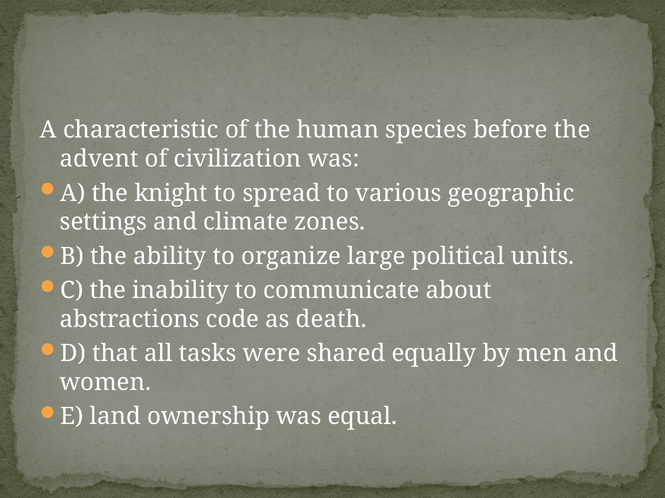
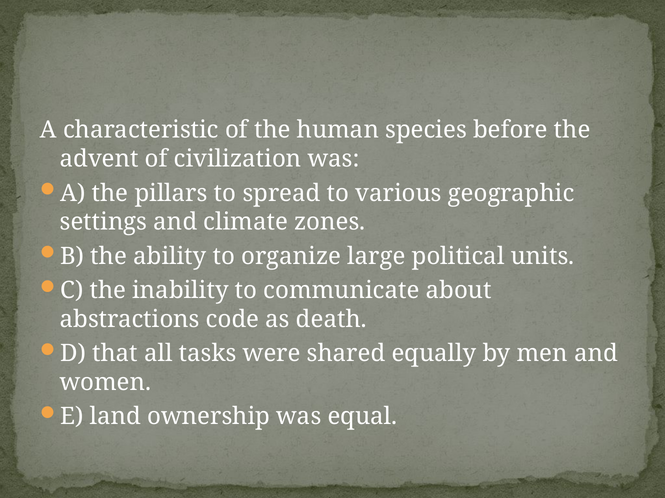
knight: knight -> pillars
